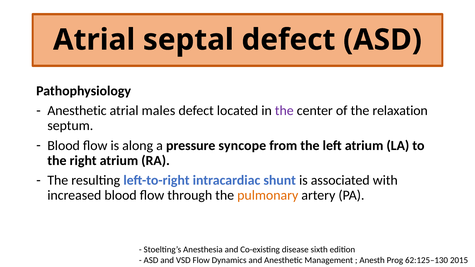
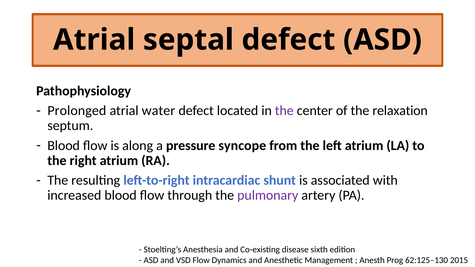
Anesthetic at (77, 111): Anesthetic -> Prolonged
males: males -> water
pulmonary colour: orange -> purple
